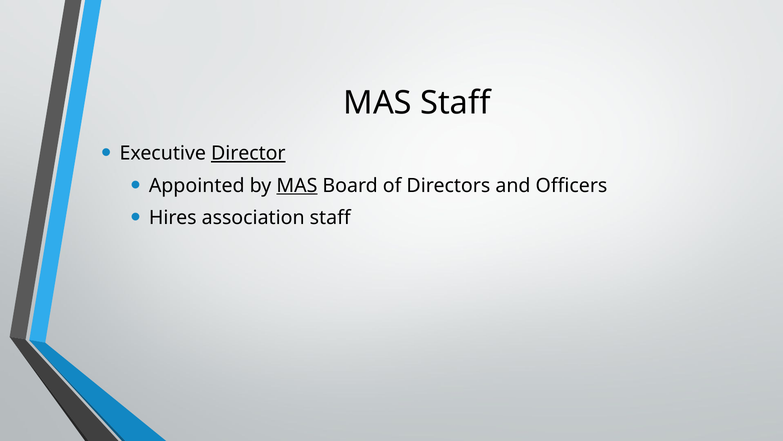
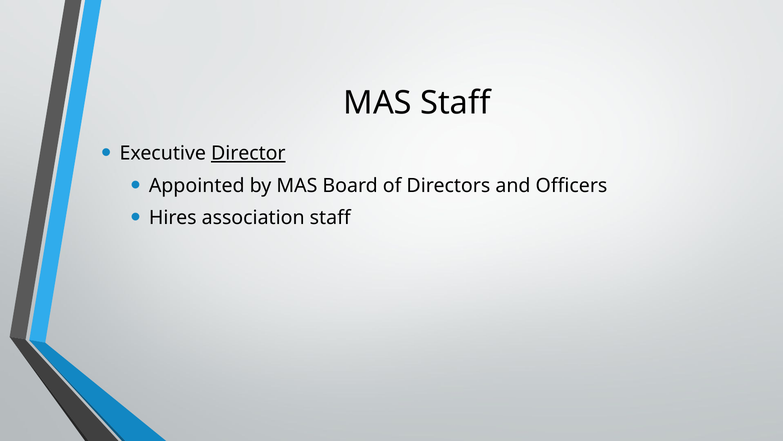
MAS at (297, 185) underline: present -> none
